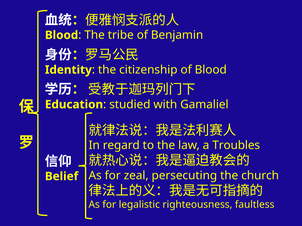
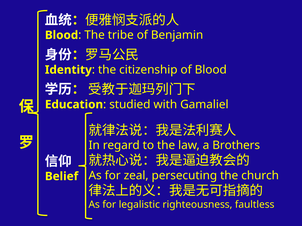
Troubles: Troubles -> Brothers
